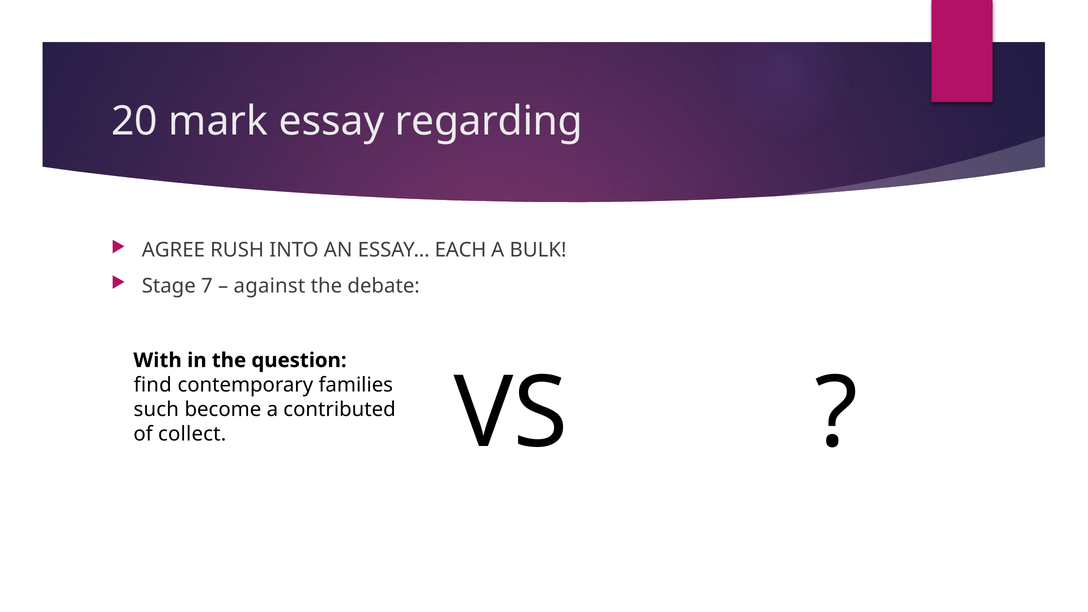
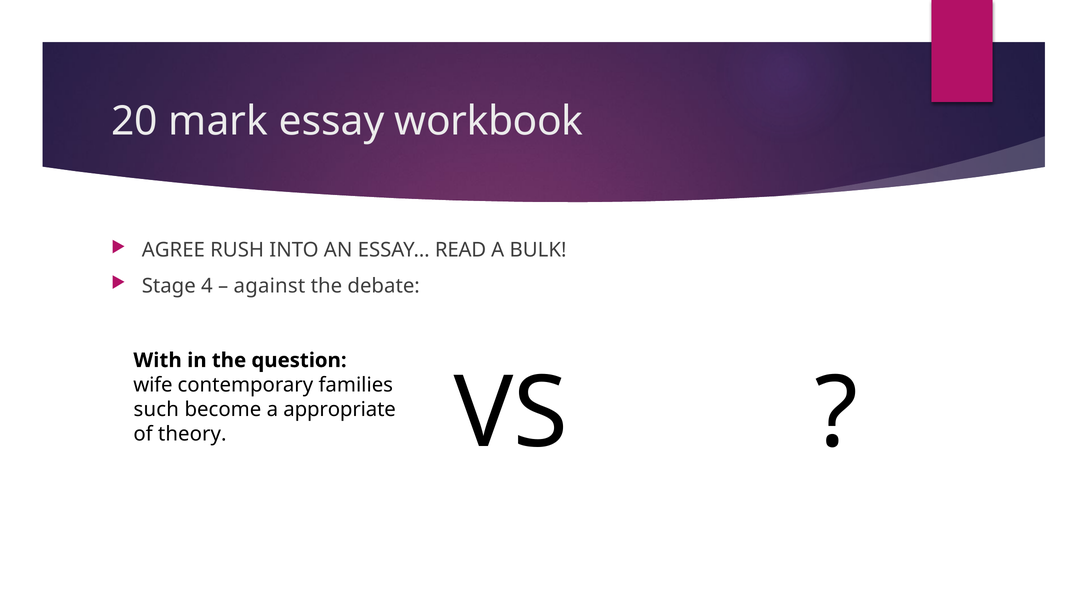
regarding: regarding -> workbook
EACH: EACH -> READ
7: 7 -> 4
find: find -> wife
contributed: contributed -> appropriate
collect: collect -> theory
